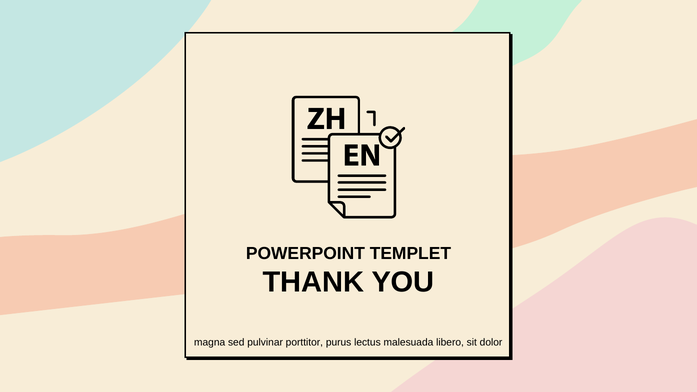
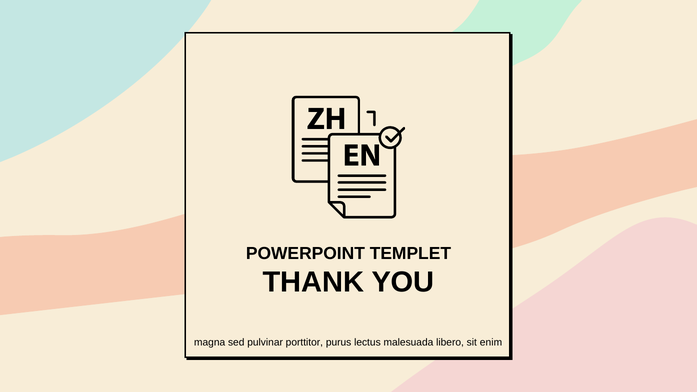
dolor: dolor -> enim
